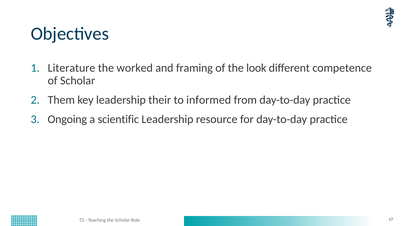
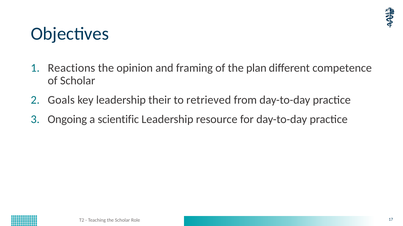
Literature: Literature -> Reactions
worked: worked -> opinion
look: look -> plan
Them: Them -> Goals
informed: informed -> retrieved
